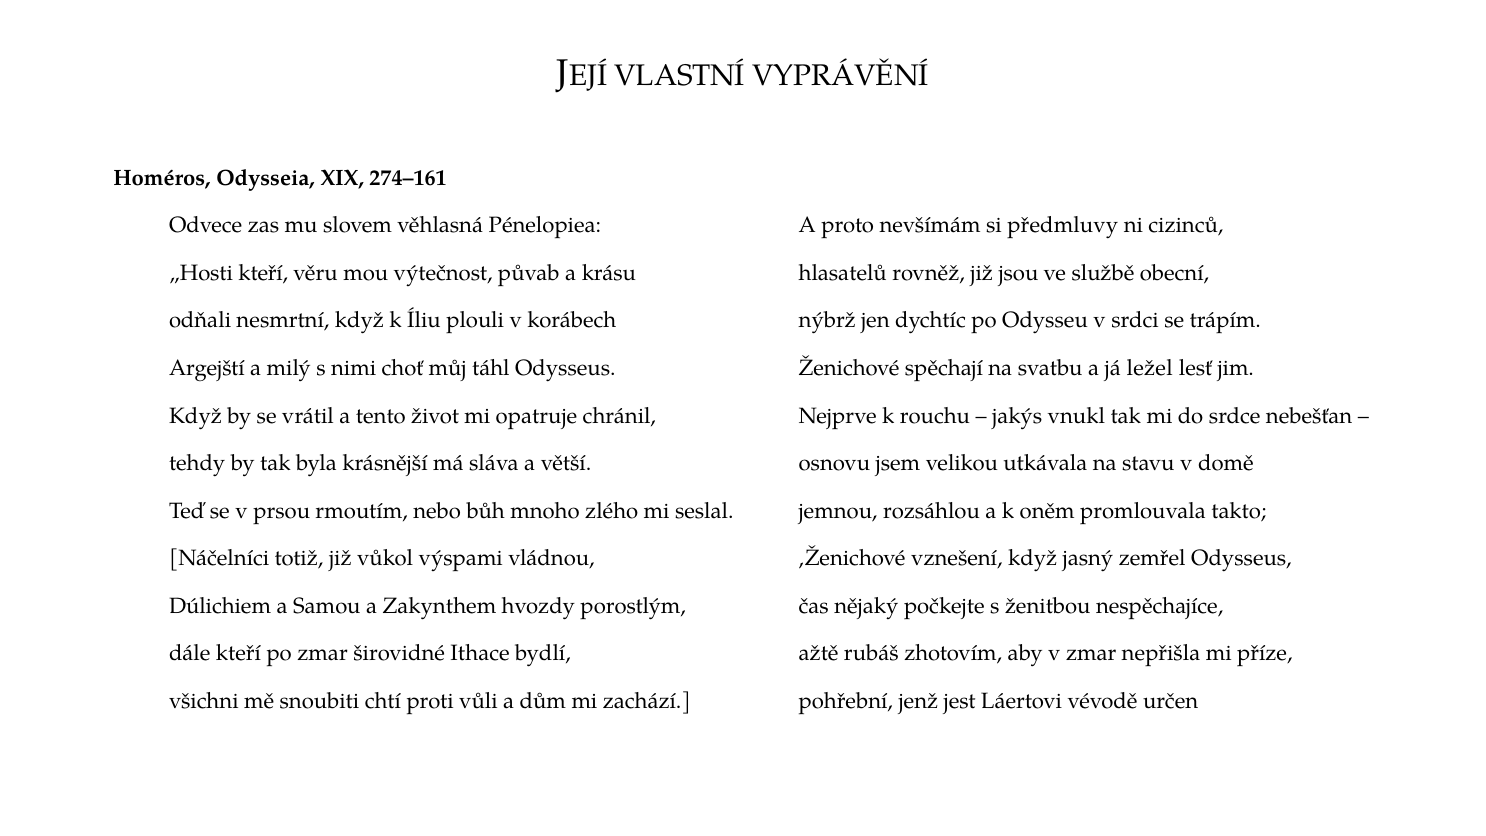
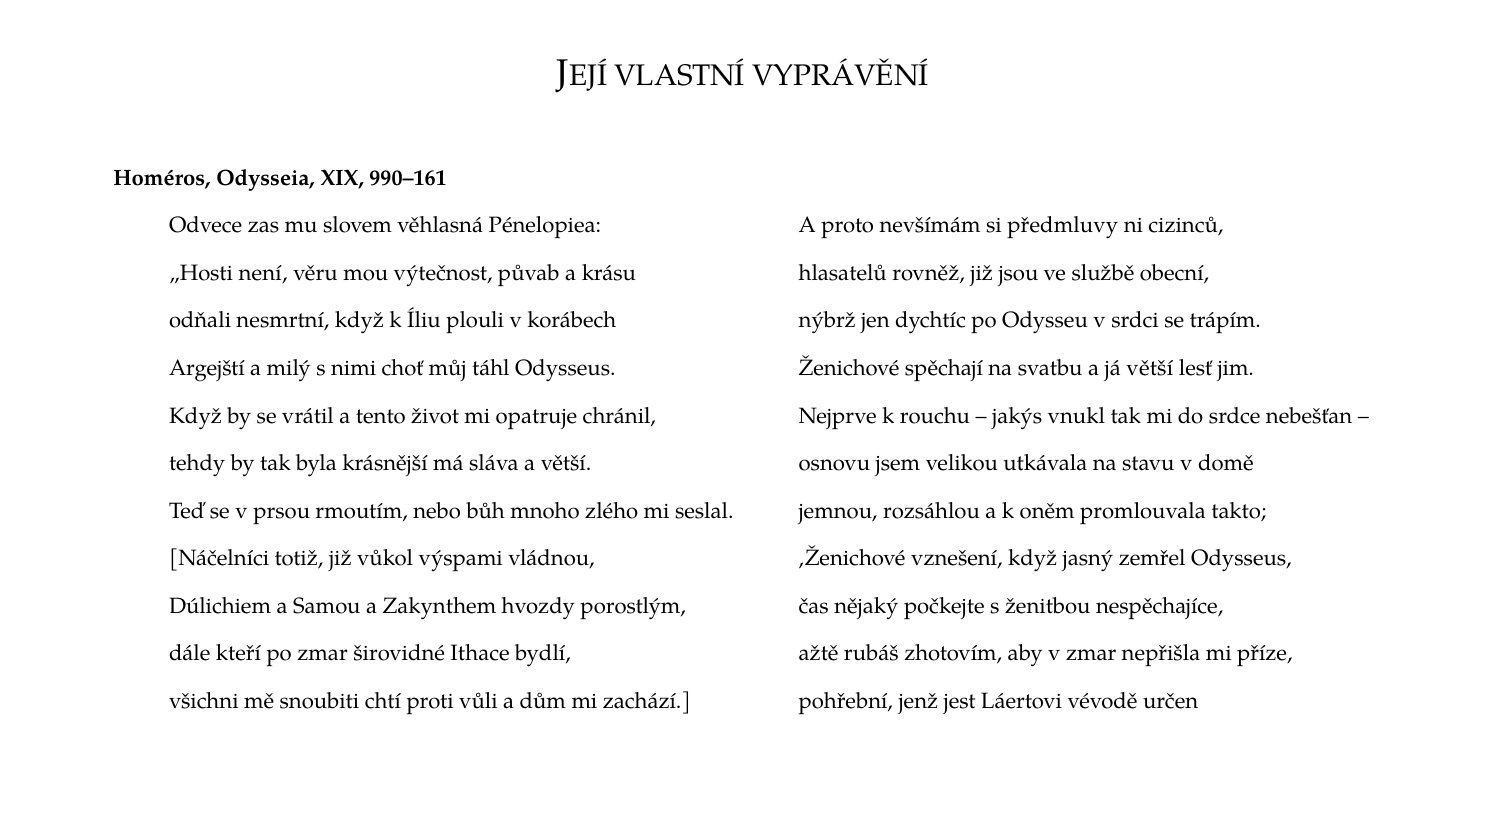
274–161: 274–161 -> 990–161
„Hosti kteří: kteří -> není
já ležel: ležel -> větší
